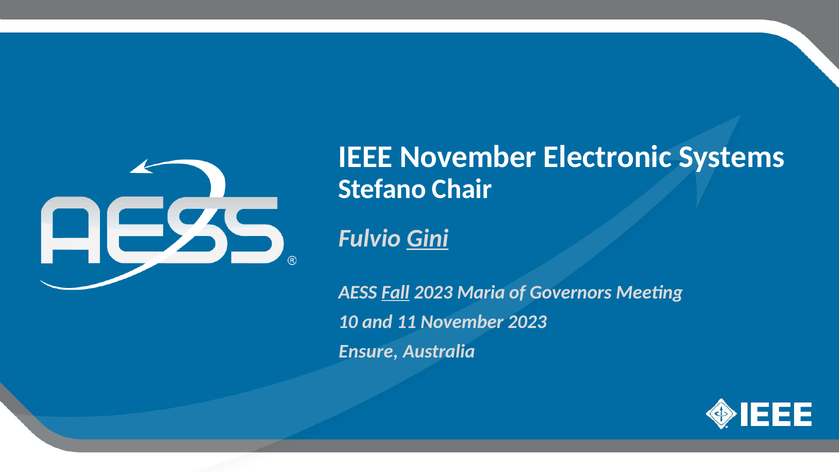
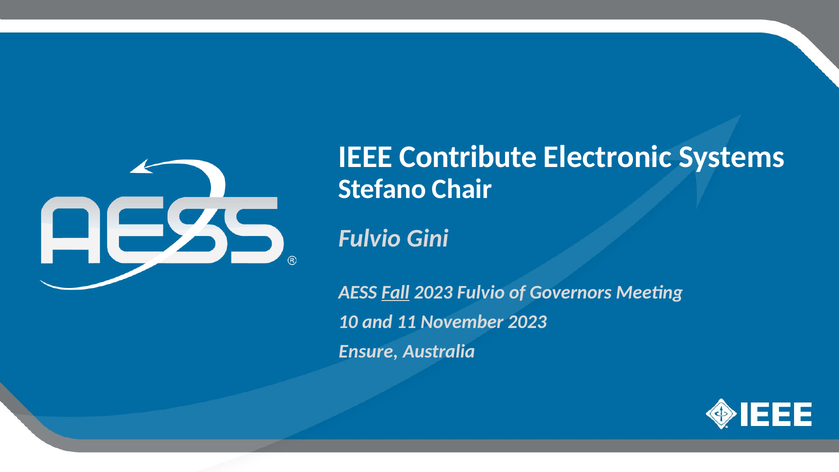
IEEE November: November -> Contribute
Gini underline: present -> none
2023 Maria: Maria -> Fulvio
